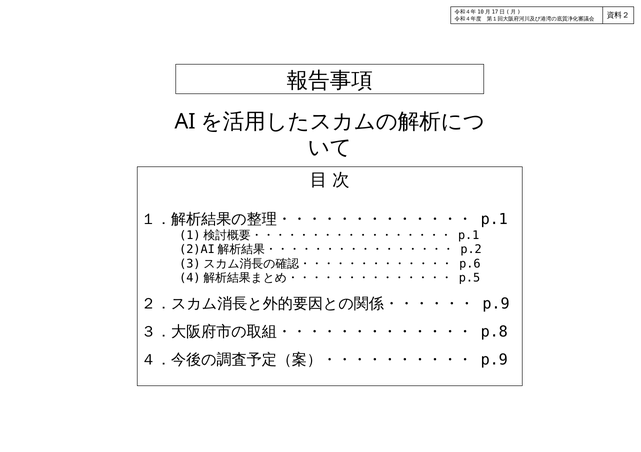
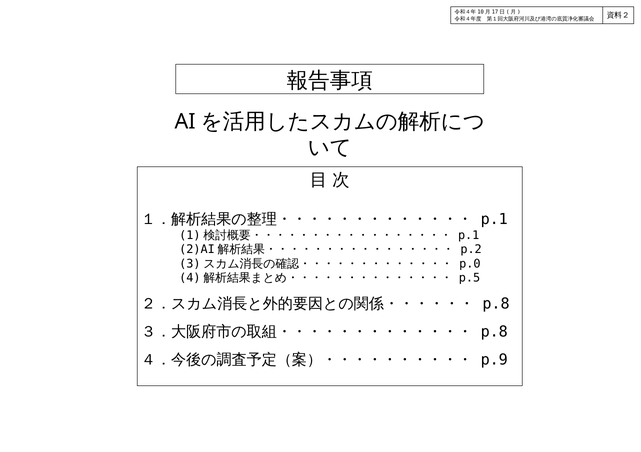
p.6: p.6 -> p.0
p.9 at (496, 304): p.9 -> p.8
